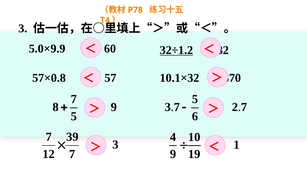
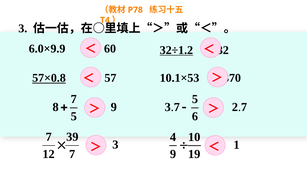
5.0×9.9: 5.0×9.9 -> 6.0×9.9
57×0.8 underline: none -> present
10.1×32: 10.1×32 -> 10.1×53
